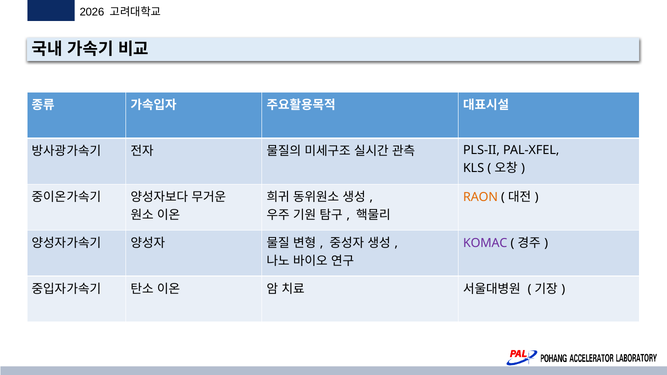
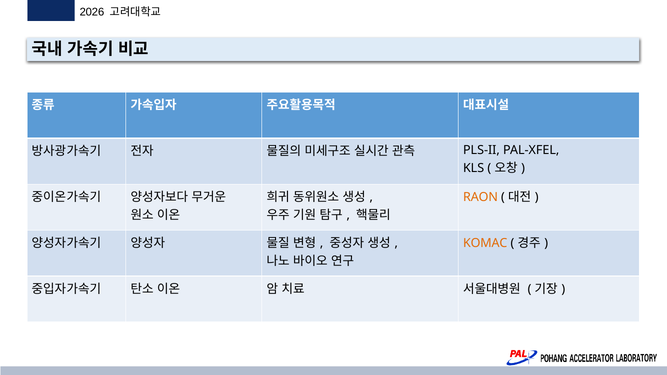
KOMAC colour: purple -> orange
